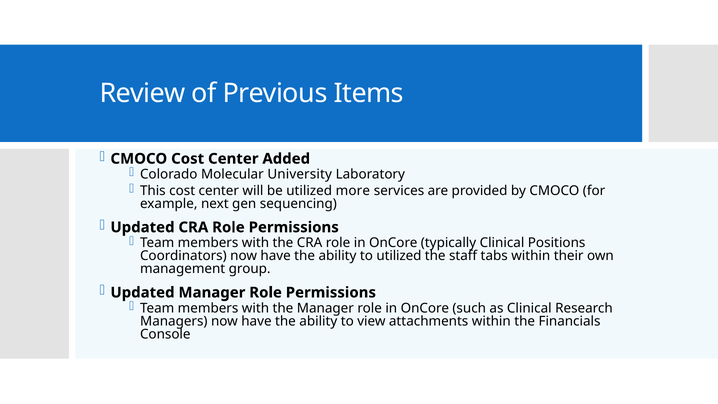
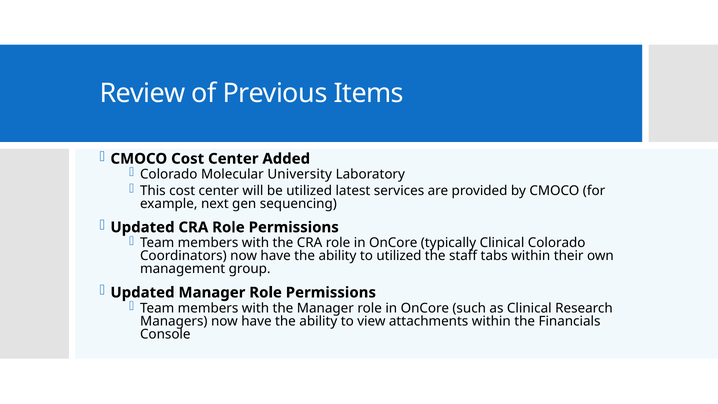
more: more -> latest
Clinical Positions: Positions -> Colorado
